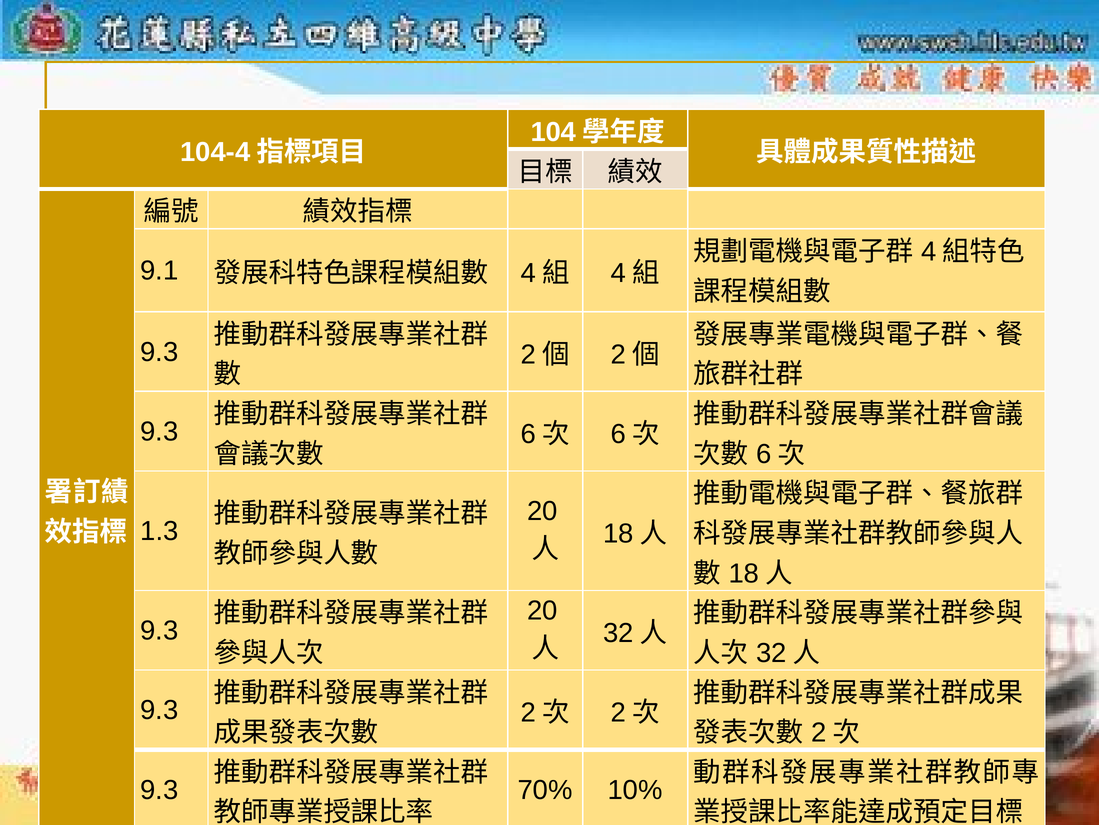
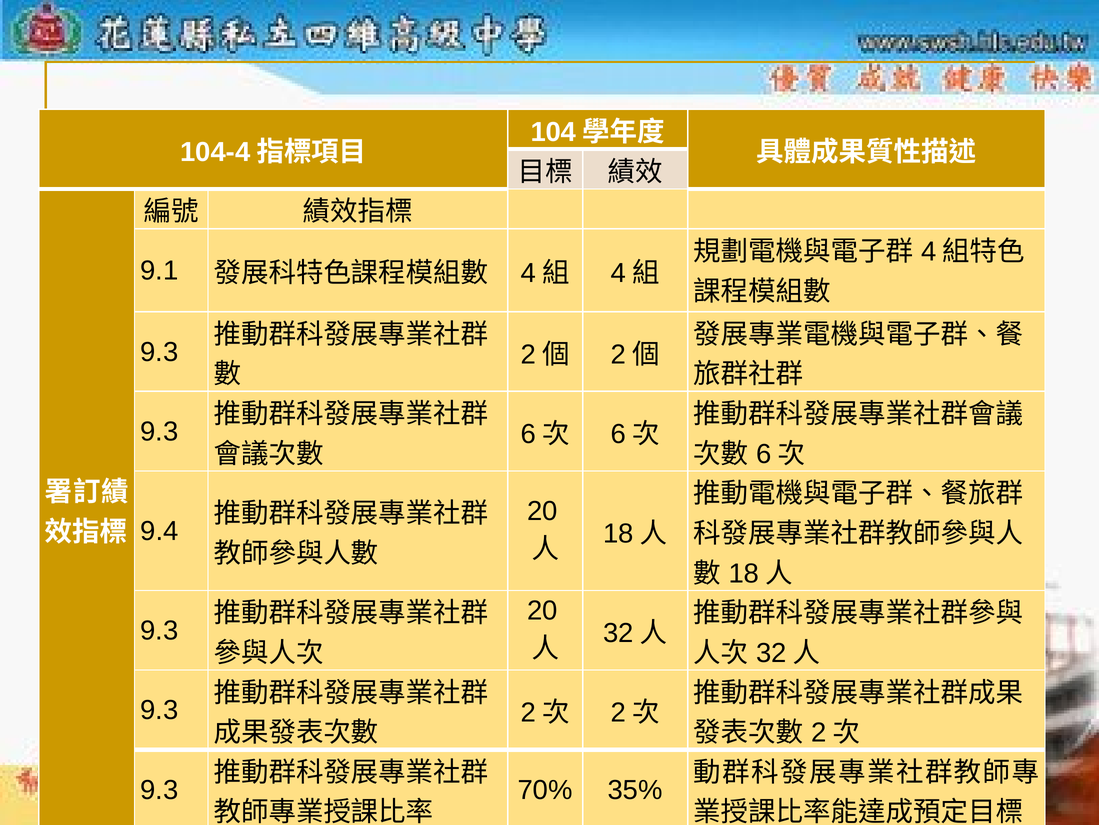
1.3: 1.3 -> 9.4
10%: 10% -> 35%
